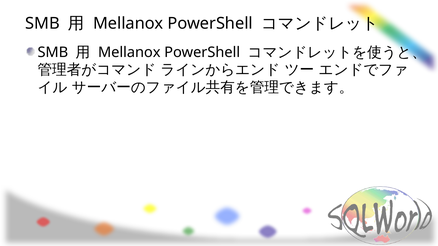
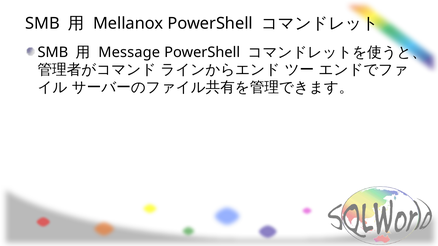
Mellanox at (129, 52): Mellanox -> Message
